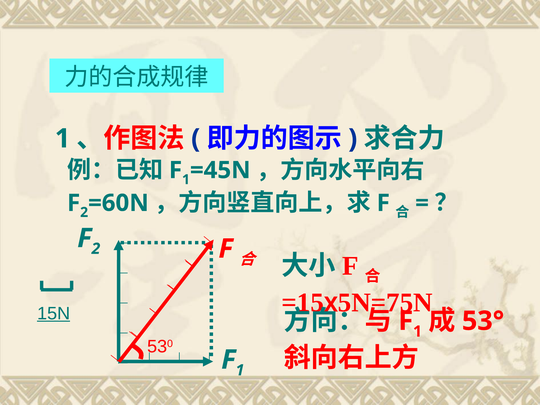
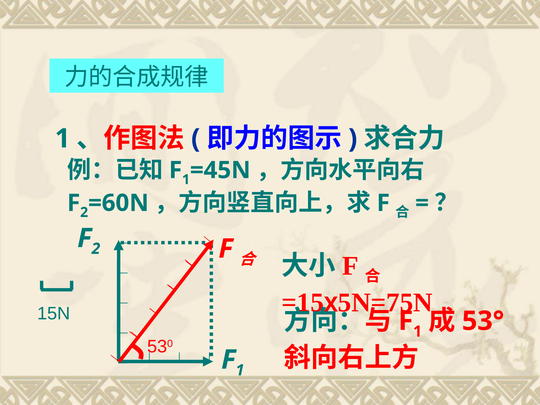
15N underline: present -> none
